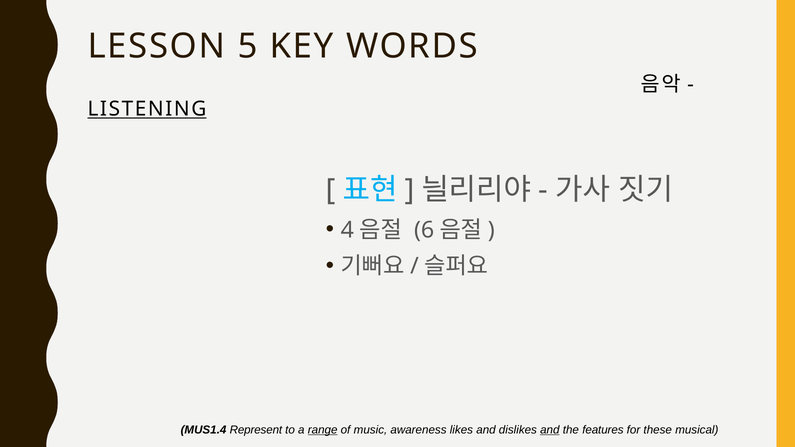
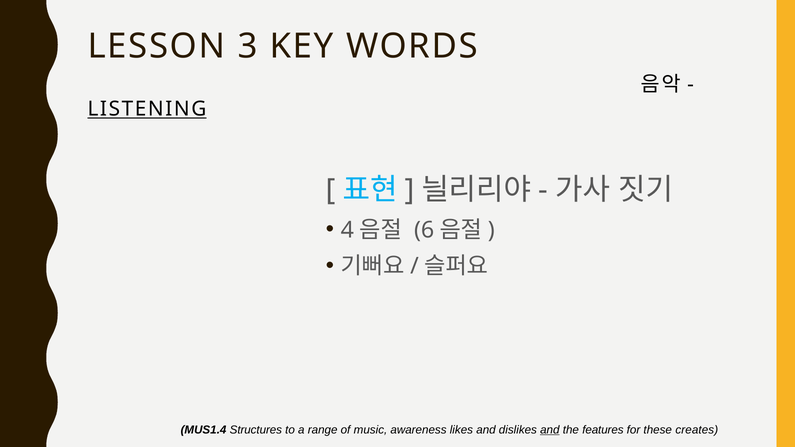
5: 5 -> 3
Represent: Represent -> Structures
range underline: present -> none
musical: musical -> creates
